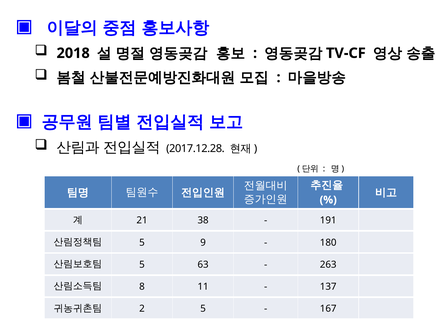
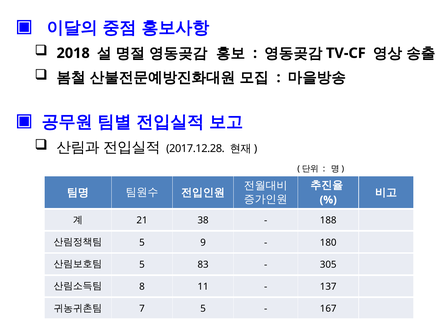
191: 191 -> 188
63: 63 -> 83
263: 263 -> 305
2: 2 -> 7
